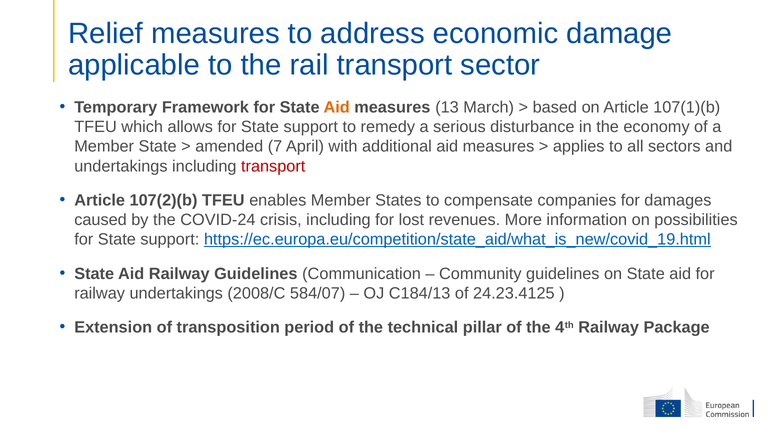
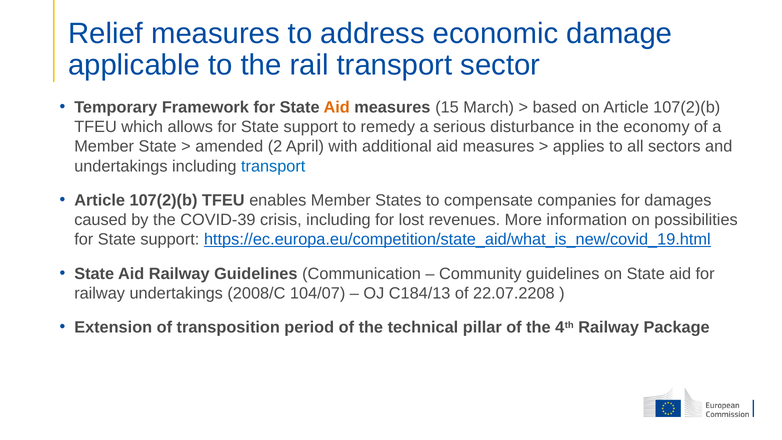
13: 13 -> 15
on Article 107(1)(b: 107(1)(b -> 107(2)(b
7: 7 -> 2
transport at (273, 166) colour: red -> blue
COVID-24: COVID-24 -> COVID-39
584/07: 584/07 -> 104/07
24.23.4125: 24.23.4125 -> 22.07.2208
